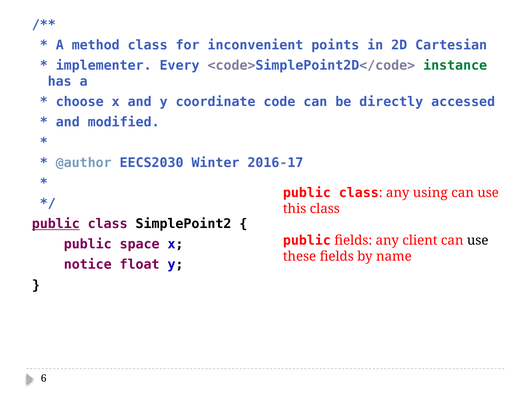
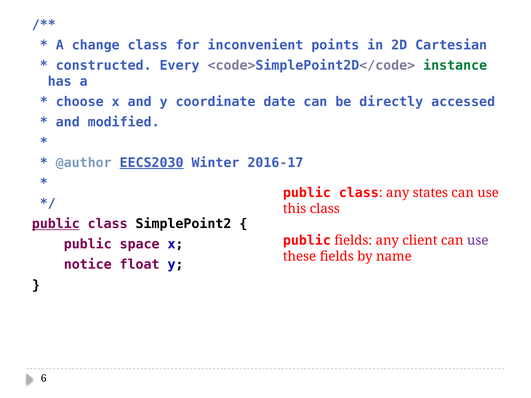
method: method -> change
implementer: implementer -> constructed
code: code -> date
EECS2030 underline: none -> present
using: using -> states
use at (478, 241) colour: black -> purple
